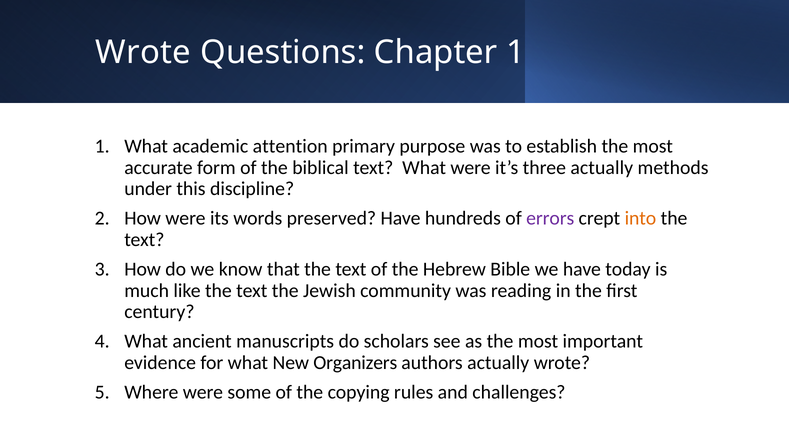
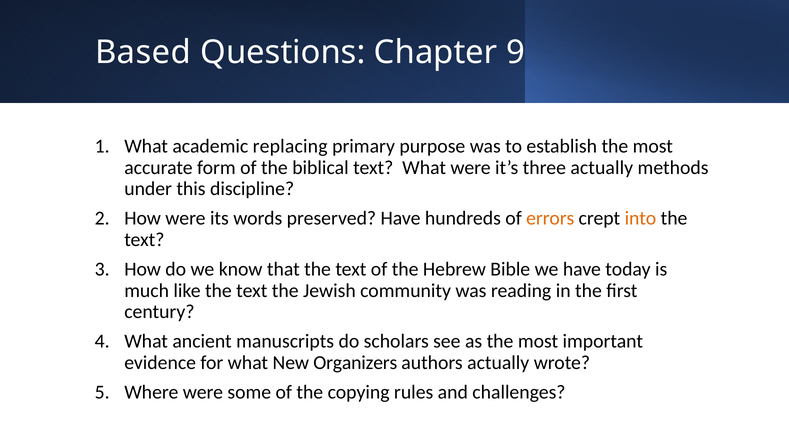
Wrote at (143, 52): Wrote -> Based
Chapter 1: 1 -> 9
attention: attention -> replacing
errors colour: purple -> orange
